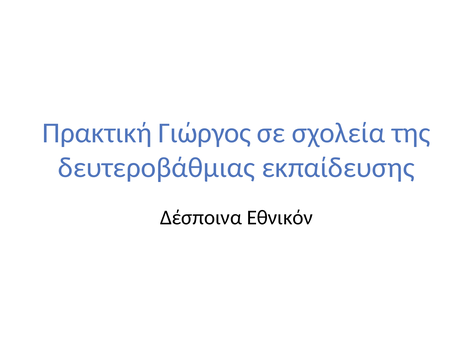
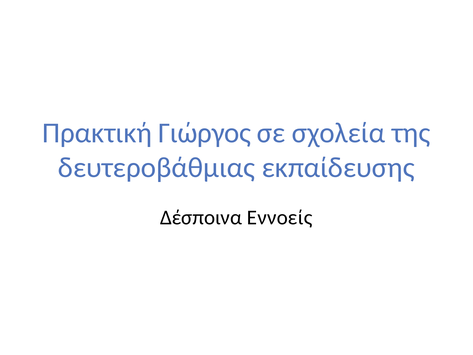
Εθνικόν: Εθνικόν -> Εννοείς
